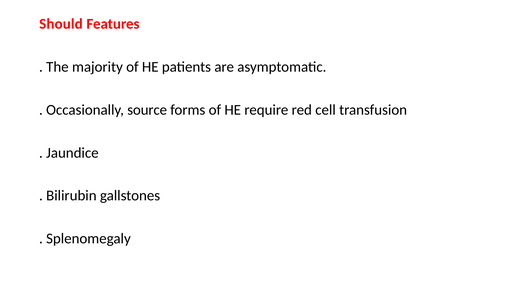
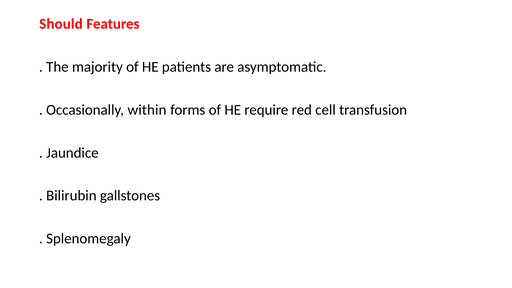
source: source -> within
